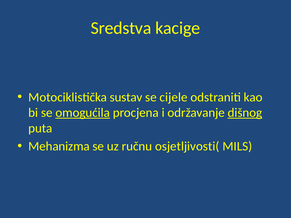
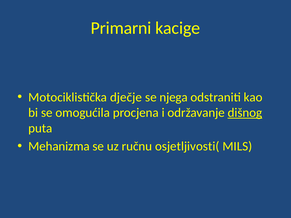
Sredstva: Sredstva -> Primarni
sustav: sustav -> dječje
cijele: cijele -> njega
omogućila underline: present -> none
